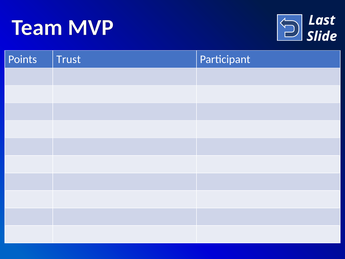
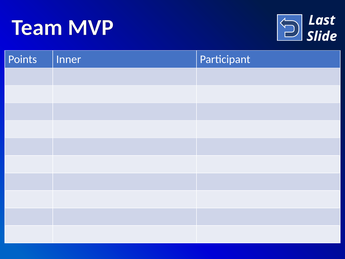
Trust: Trust -> Inner
